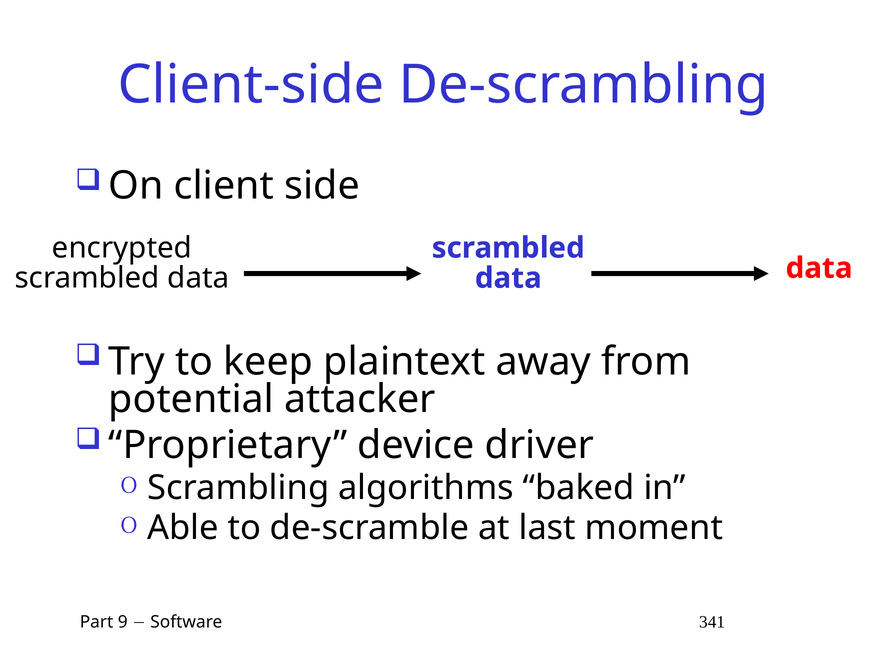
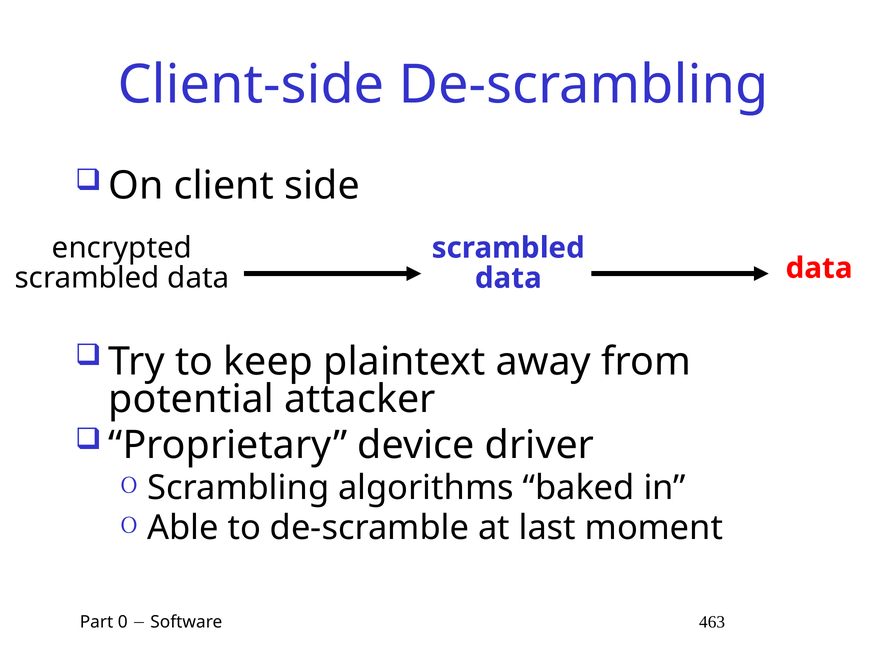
9: 9 -> 0
341: 341 -> 463
